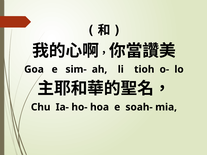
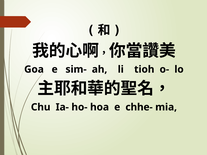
soah-: soah- -> chhe-
